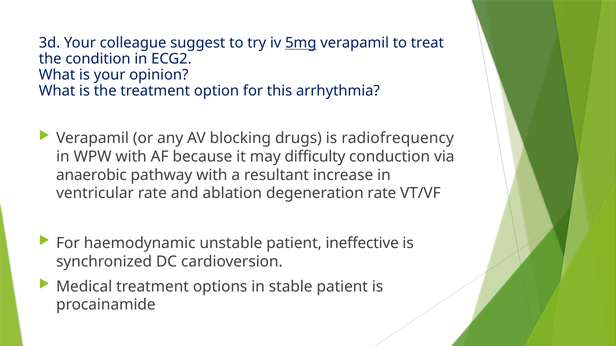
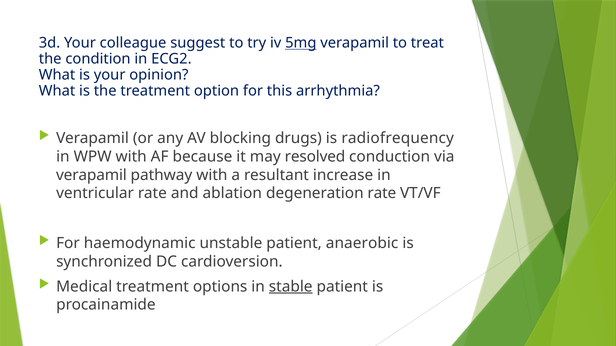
difficulty: difficulty -> resolved
anaerobic at (91, 175): anaerobic -> verapamil
ineffective: ineffective -> anaerobic
stable underline: none -> present
